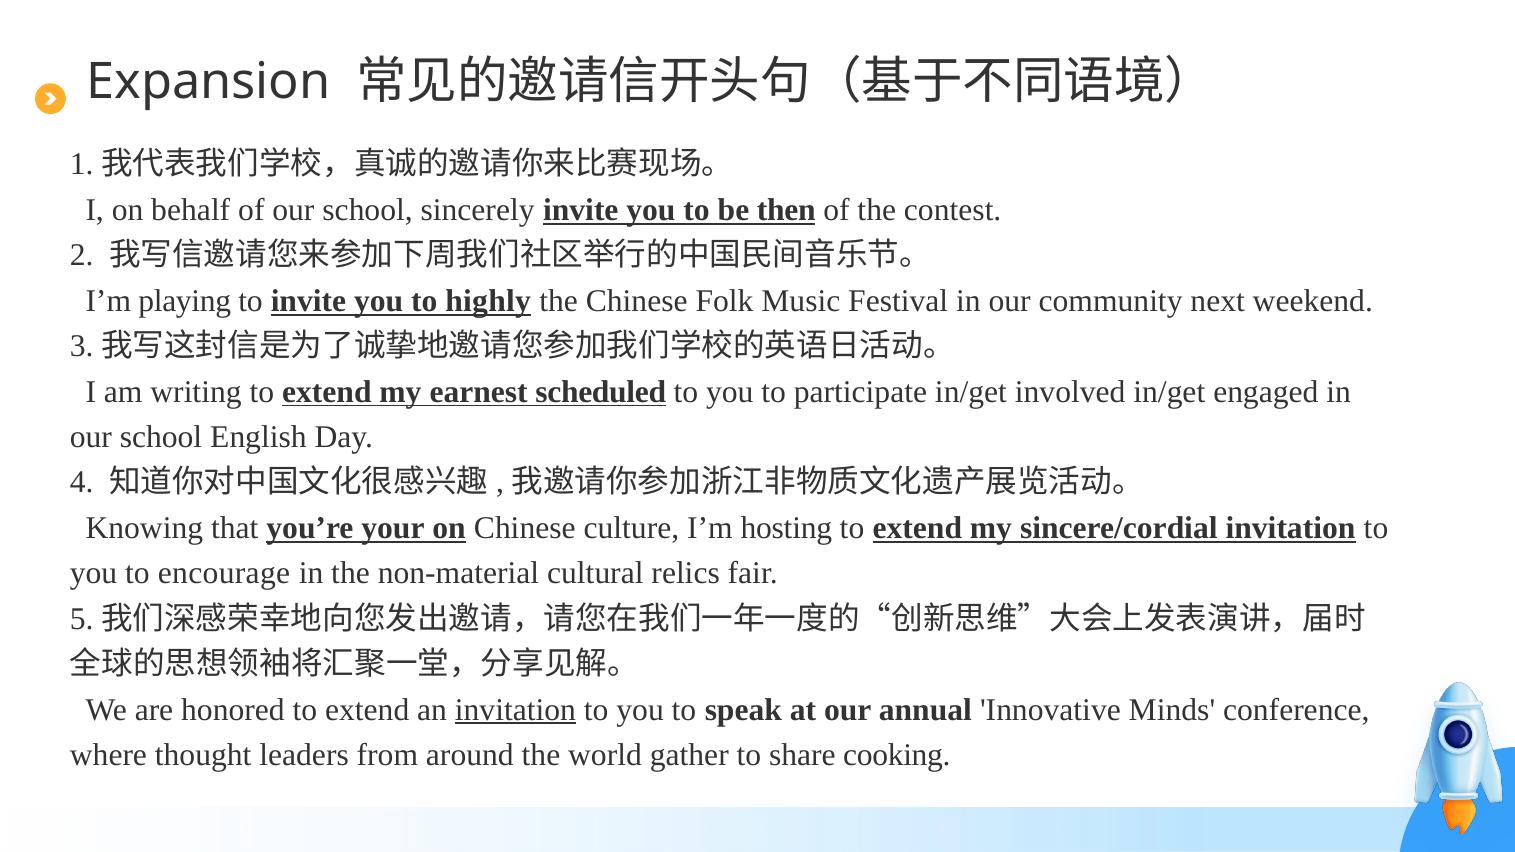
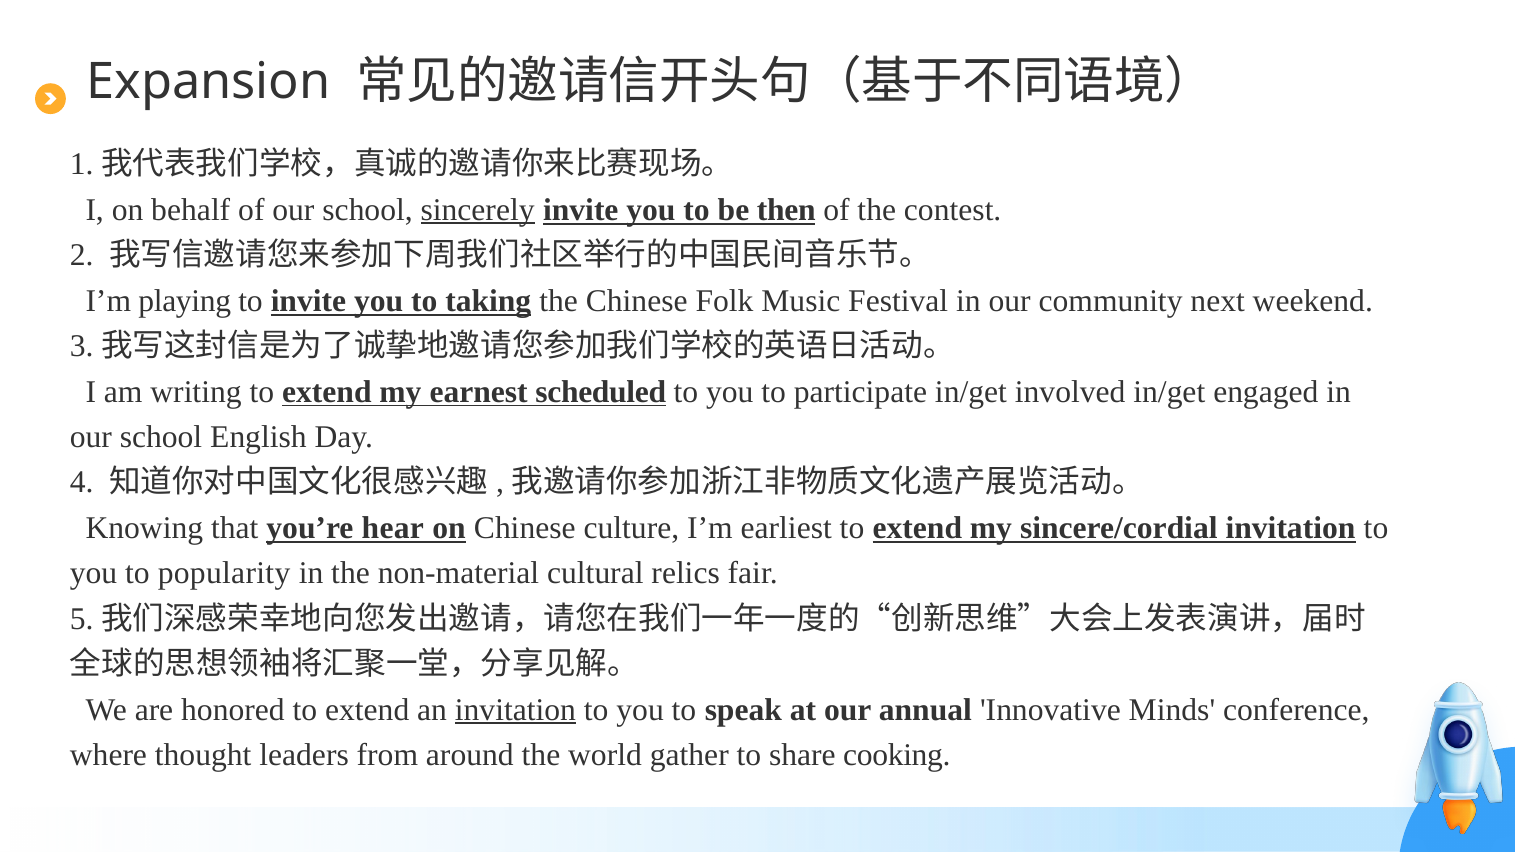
sincerely underline: none -> present
highly: highly -> taking
your: your -> hear
hosting: hosting -> earliest
encourage: encourage -> popularity
